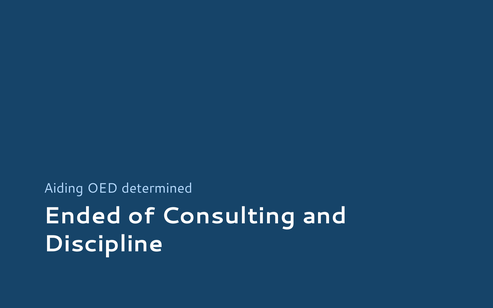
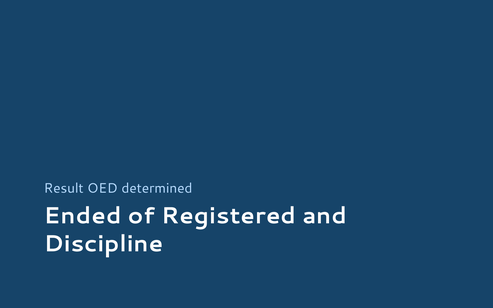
Aiding: Aiding -> Result
Consulting: Consulting -> Registered
